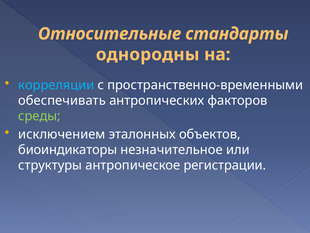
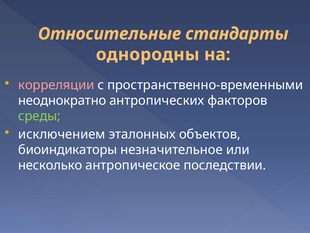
корреляции colour: light blue -> pink
обеспечивать: обеспечивать -> неоднократно
структуры: структуры -> несколько
регистрации: регистрации -> последствии
